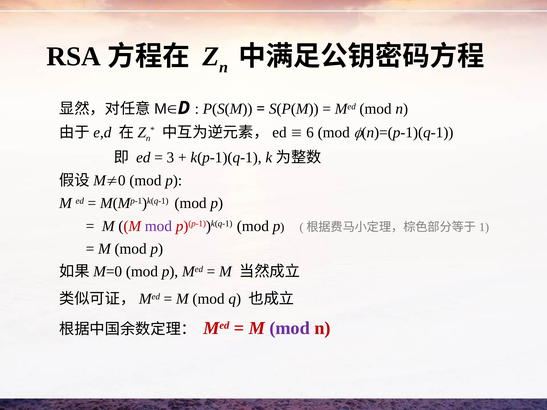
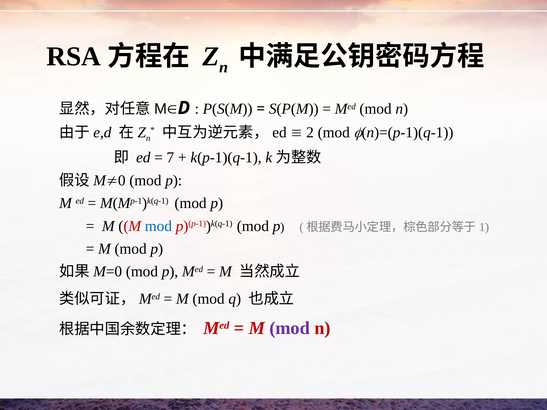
6: 6 -> 2
3: 3 -> 7
mod at (158, 226) colour: purple -> blue
